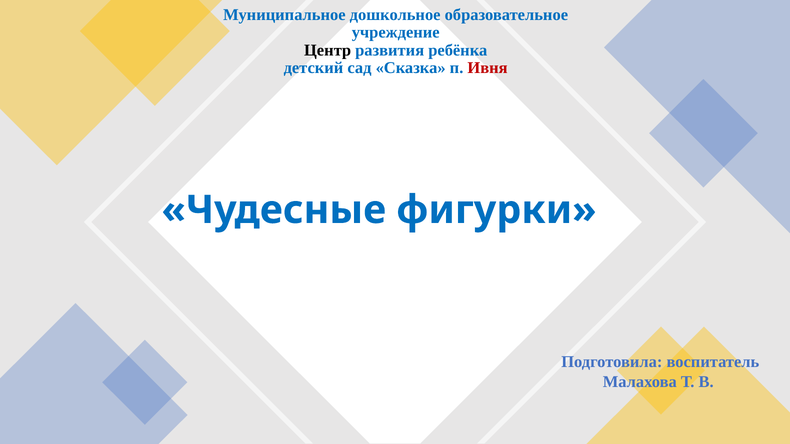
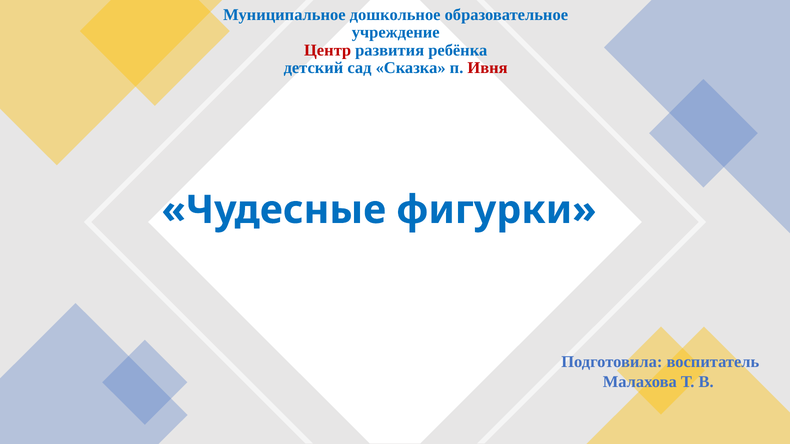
Центр colour: black -> red
